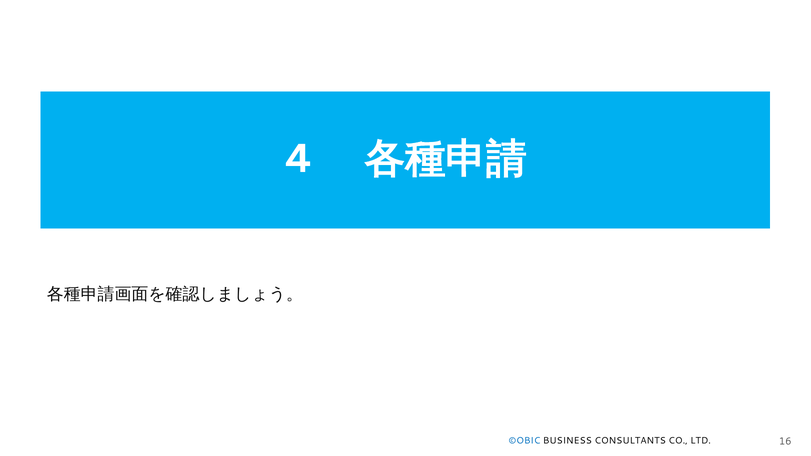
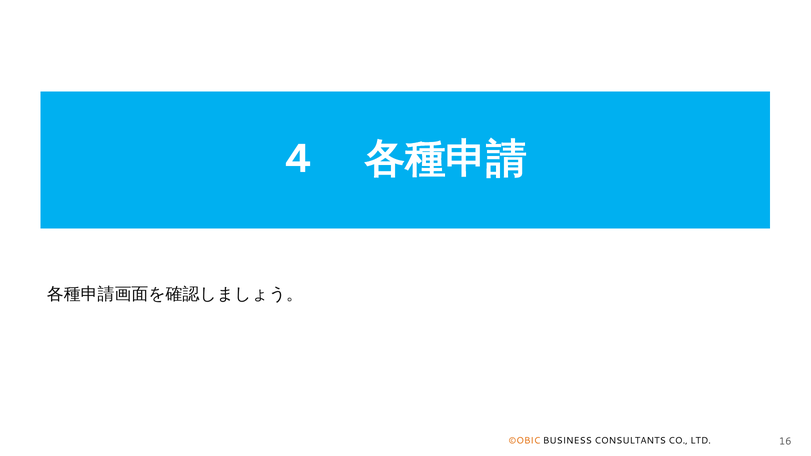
©OBIC colour: blue -> orange
